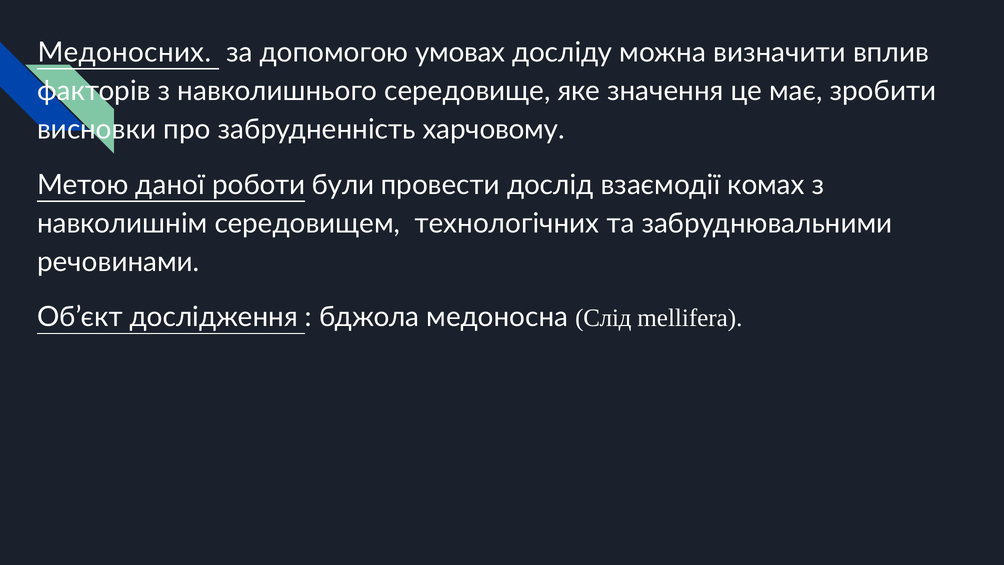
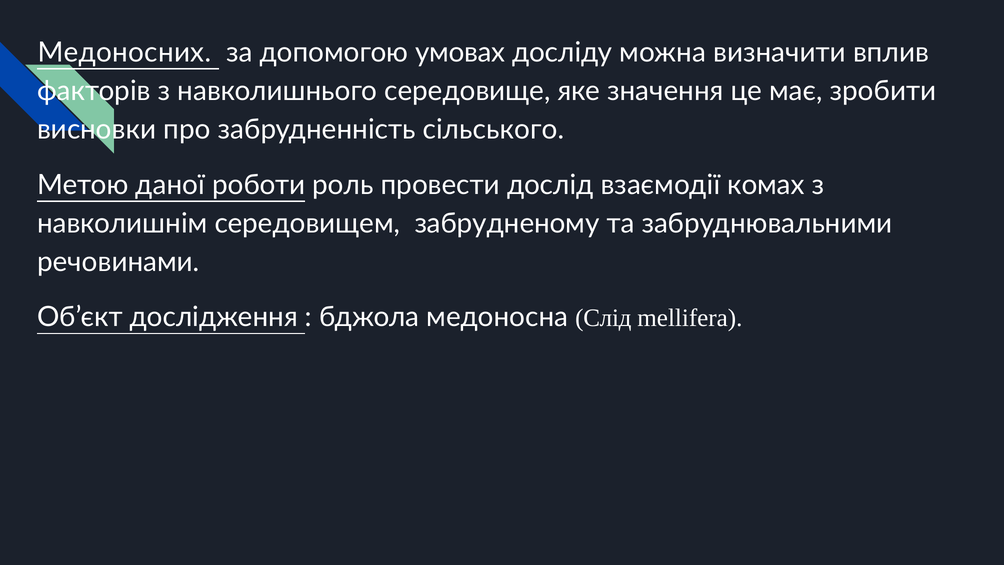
харчовому: харчовому -> сільського
були: були -> роль
технологічних: технологічних -> забрудненому
